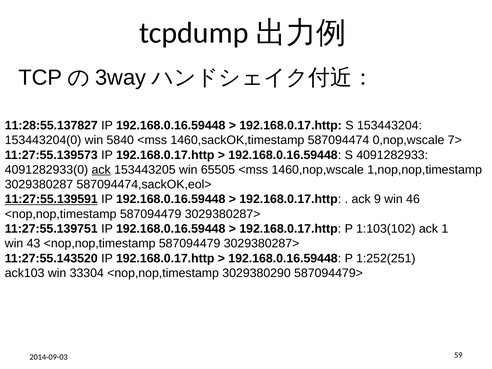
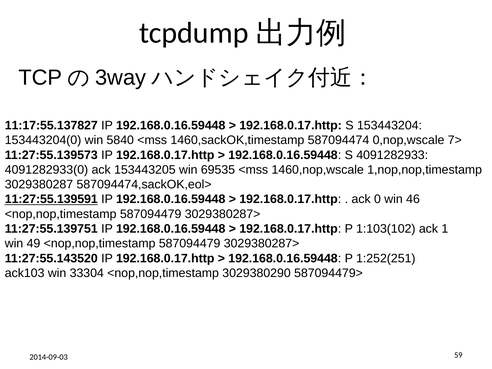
11:28:55.137827: 11:28:55.137827 -> 11:17:55.137827
ack at (101, 170) underline: present -> none
65505: 65505 -> 69535
9: 9 -> 0
43: 43 -> 49
